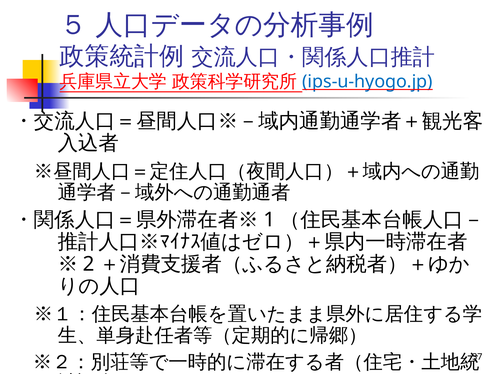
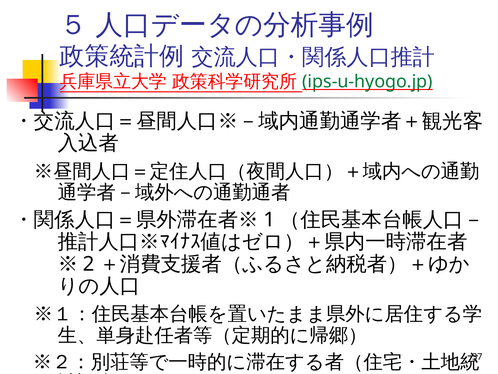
ips-u-hyogo.jp colour: blue -> green
